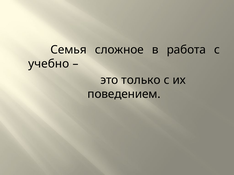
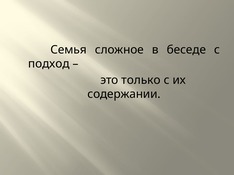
работа: работа -> беседе
учебно: учебно -> подход
поведением: поведением -> содержании
